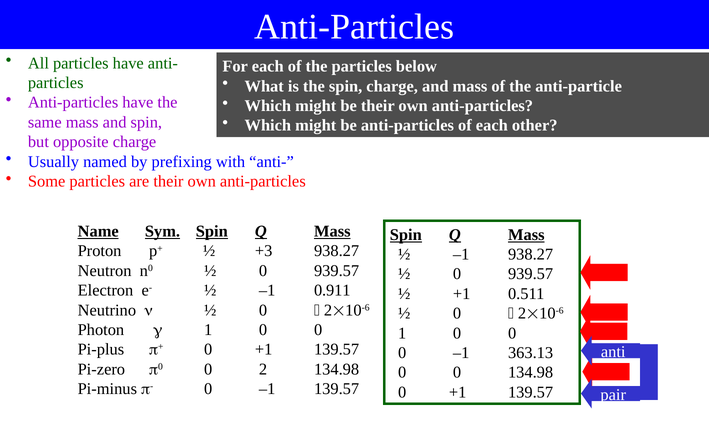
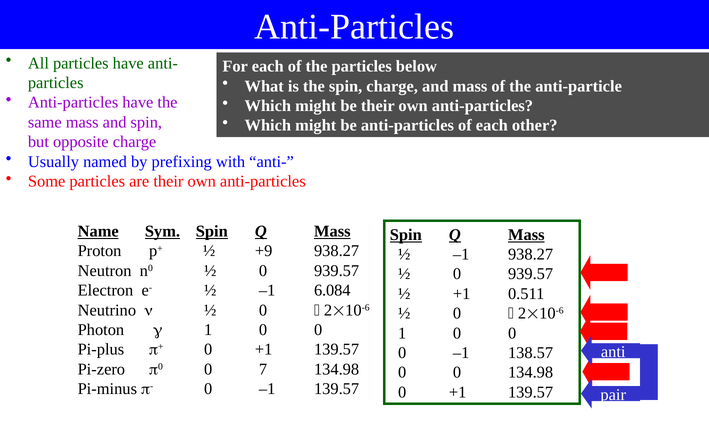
+3: +3 -> +9
0.911: 0.911 -> 6.084
363.13: 363.13 -> 138.57
2: 2 -> 7
